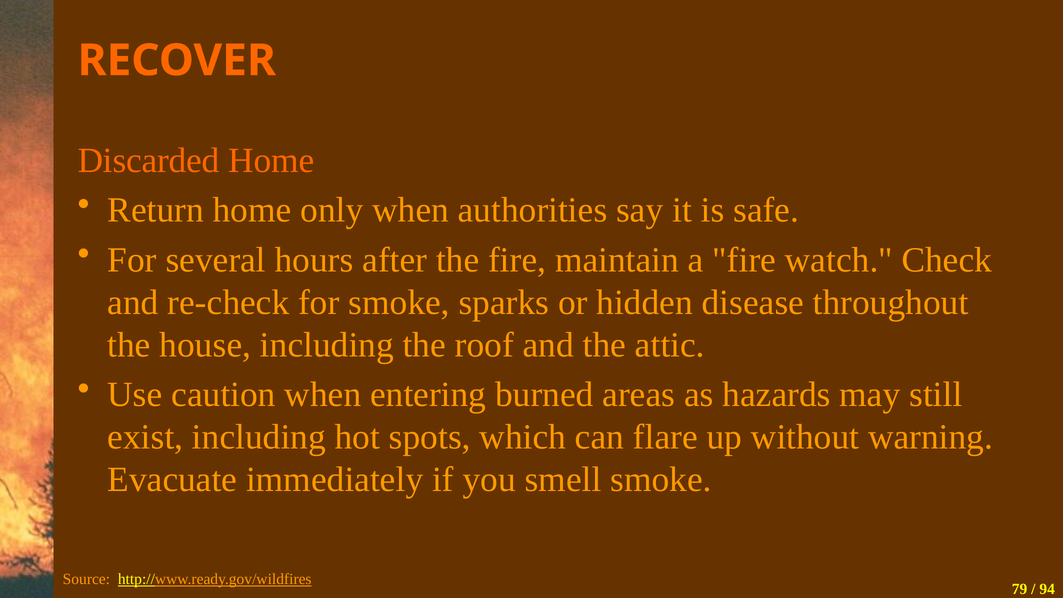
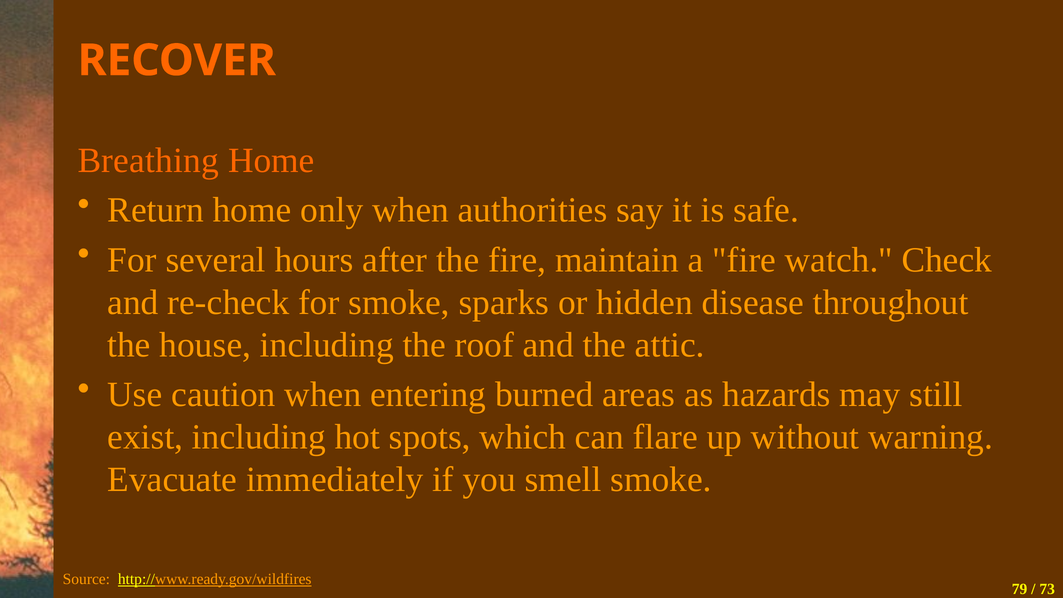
Discarded: Discarded -> Breathing
94: 94 -> 73
